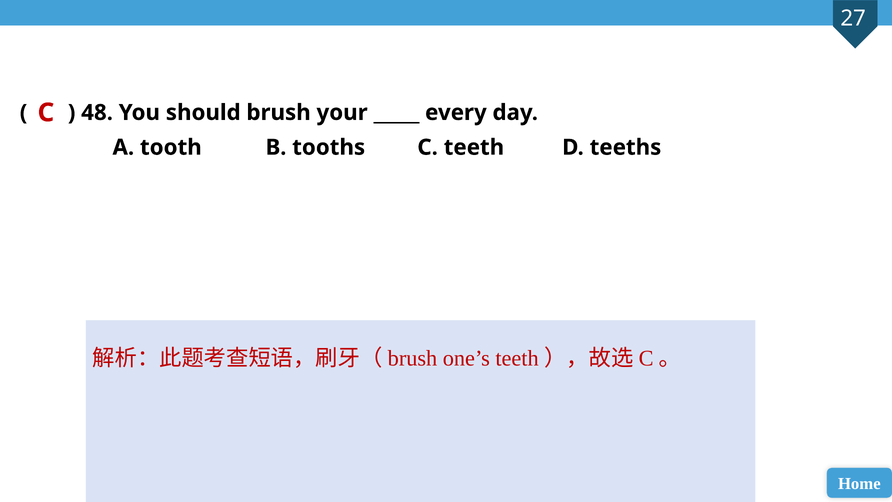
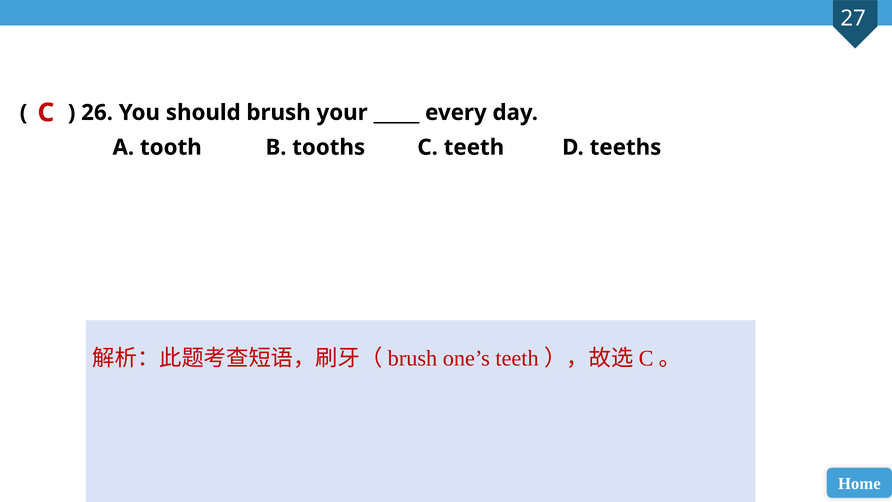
48: 48 -> 26
